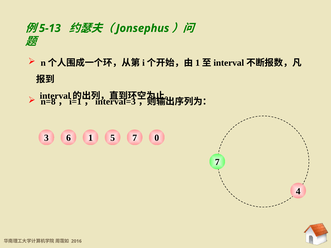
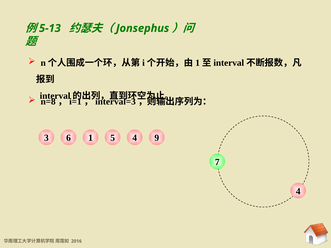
1 7: 7 -> 4
0: 0 -> 9
